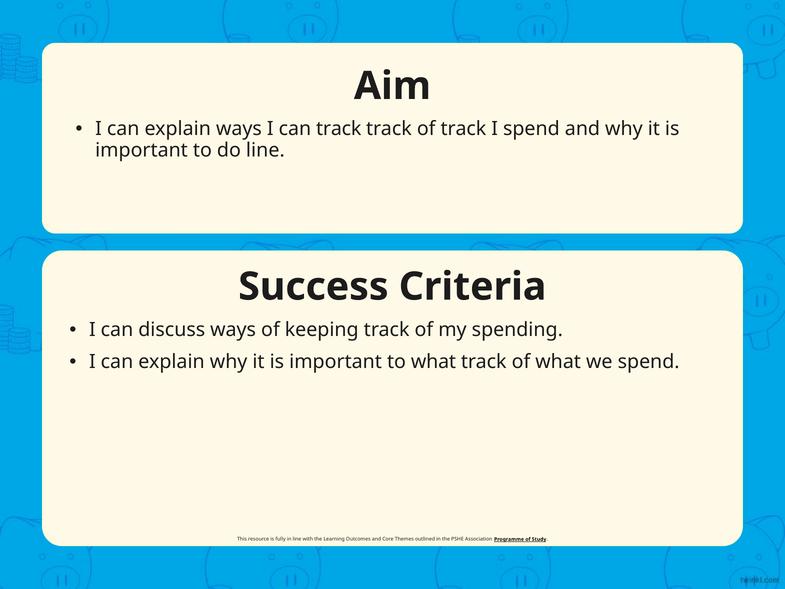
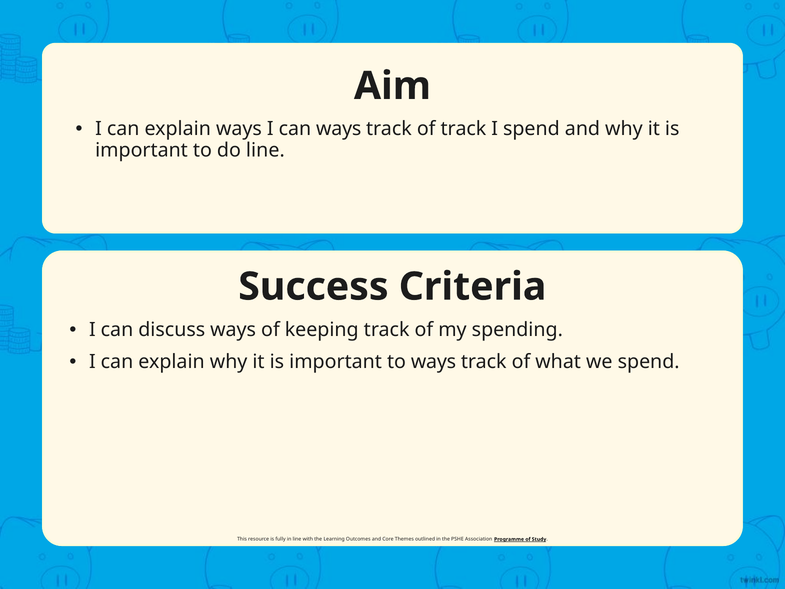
can track: track -> ways
to what: what -> ways
